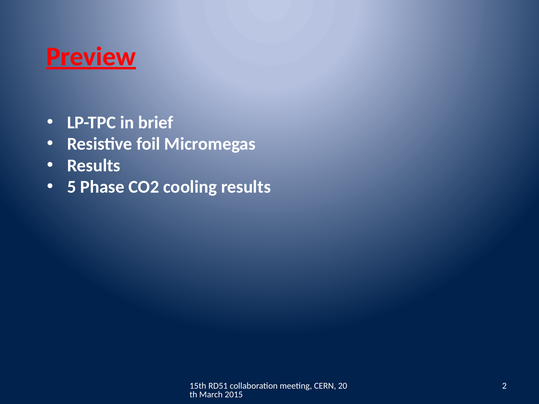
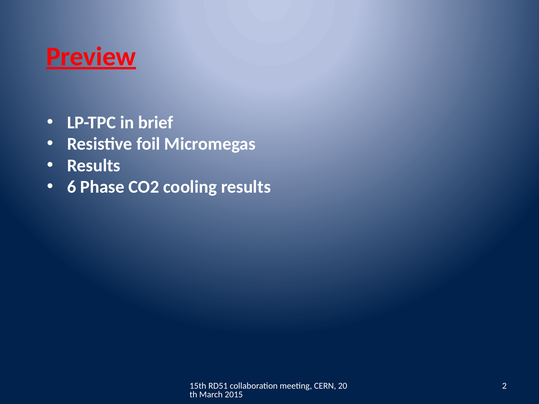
5: 5 -> 6
